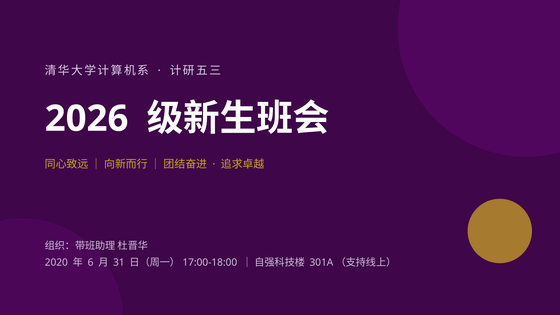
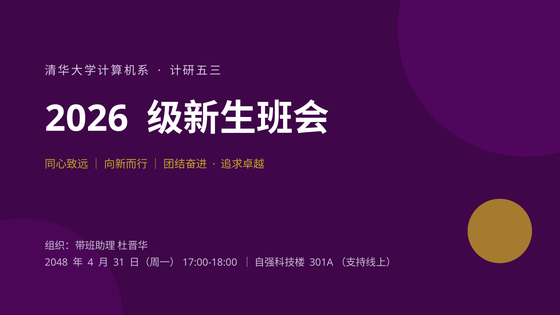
2020: 2020 -> 2048
6: 6 -> 4
